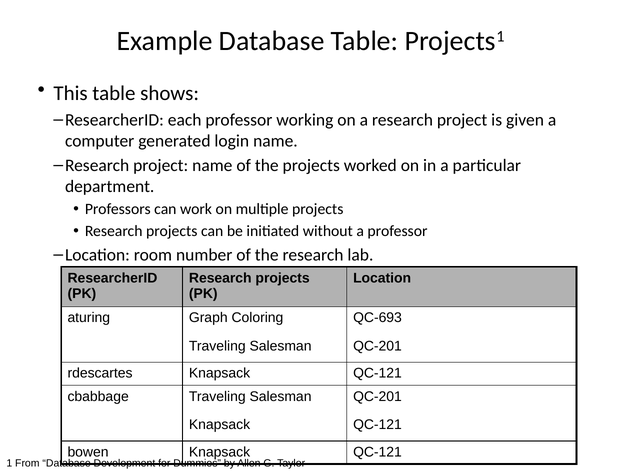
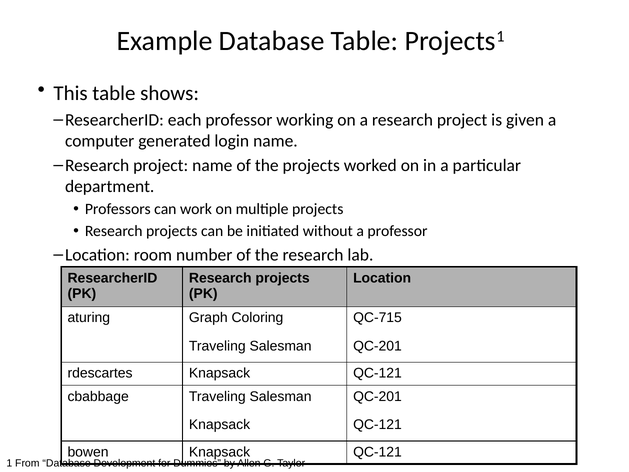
QC-693: QC-693 -> QC-715
